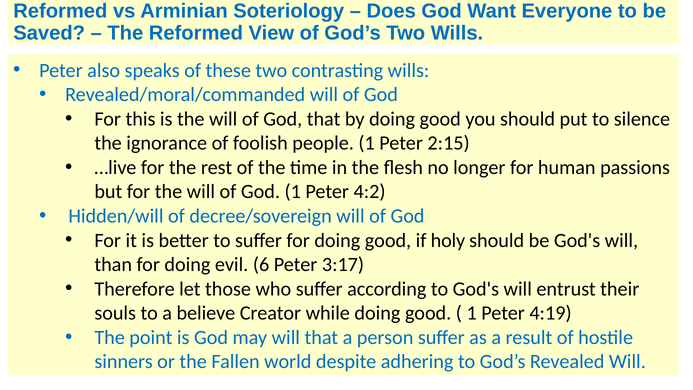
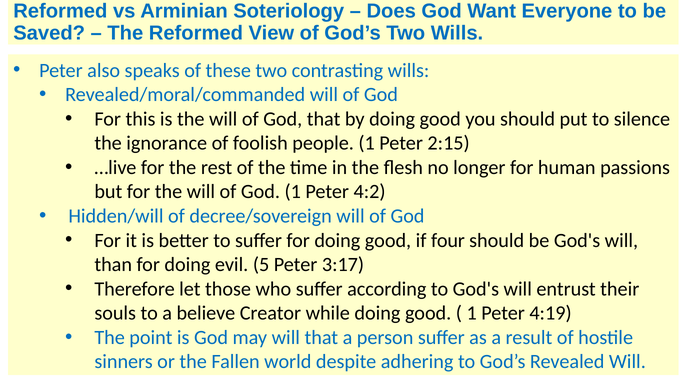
holy: holy -> four
6: 6 -> 5
